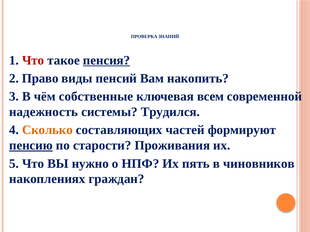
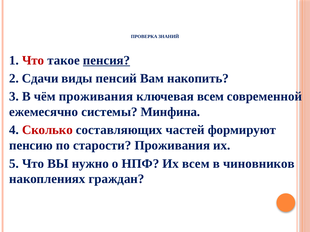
Право: Право -> Сдачи
чём собственные: собственные -> проживания
надежность: надежность -> ежемесячно
Трудился: Трудился -> Минфина
Сколько colour: orange -> red
пенсию underline: present -> none
Их пять: пять -> всем
